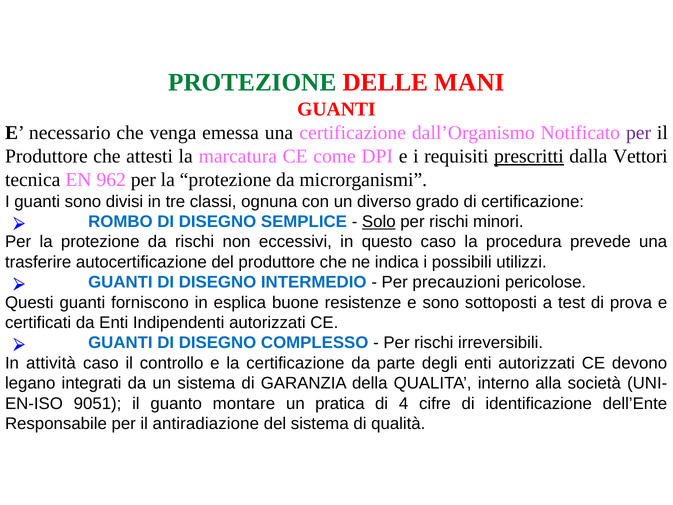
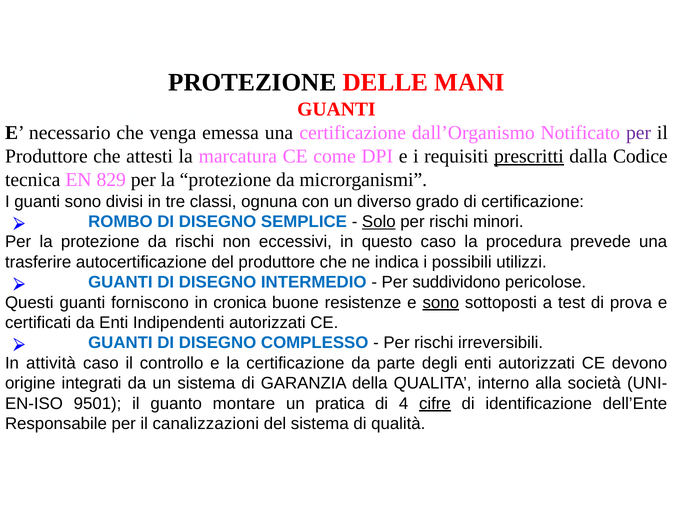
PROTEZIONE at (252, 83) colour: green -> black
Vettori: Vettori -> Codice
962: 962 -> 829
precauzioni: precauzioni -> suddividono
esplica: esplica -> cronica
sono at (441, 302) underline: none -> present
legano: legano -> origine
9051: 9051 -> 9501
cifre underline: none -> present
antiradiazione: antiradiazione -> canalizzazioni
